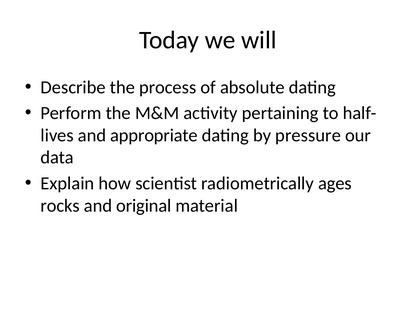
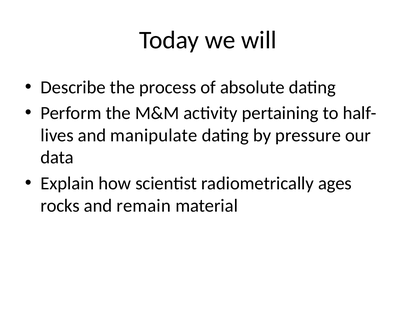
appropriate: appropriate -> manipulate
original: original -> remain
